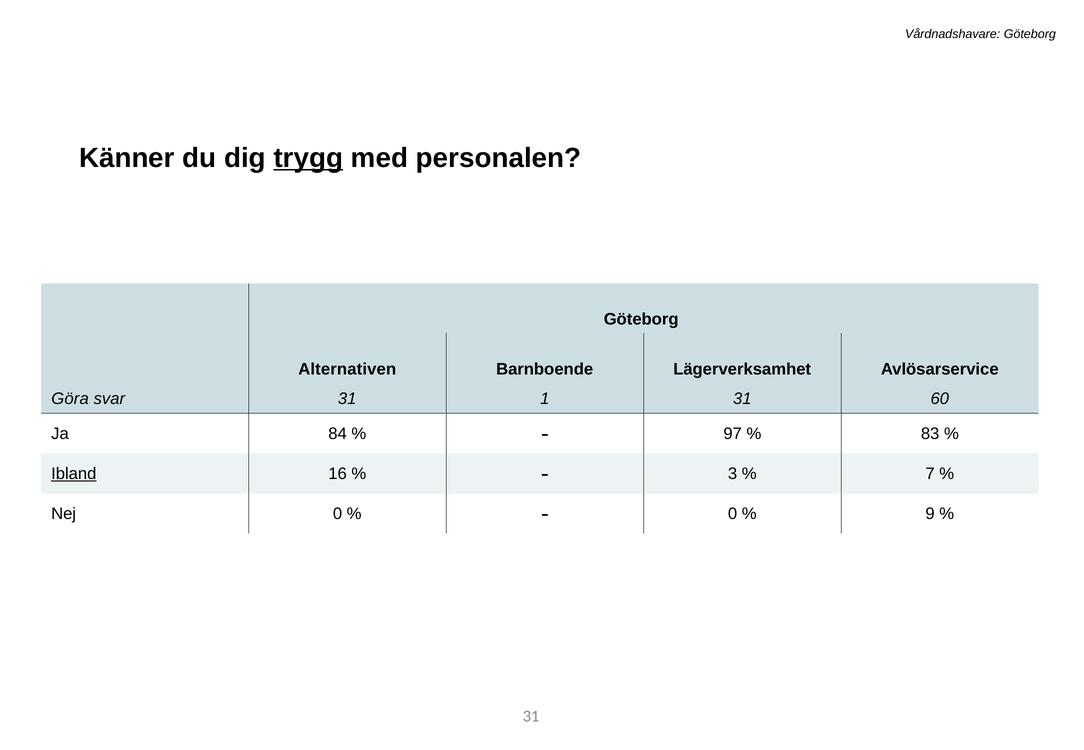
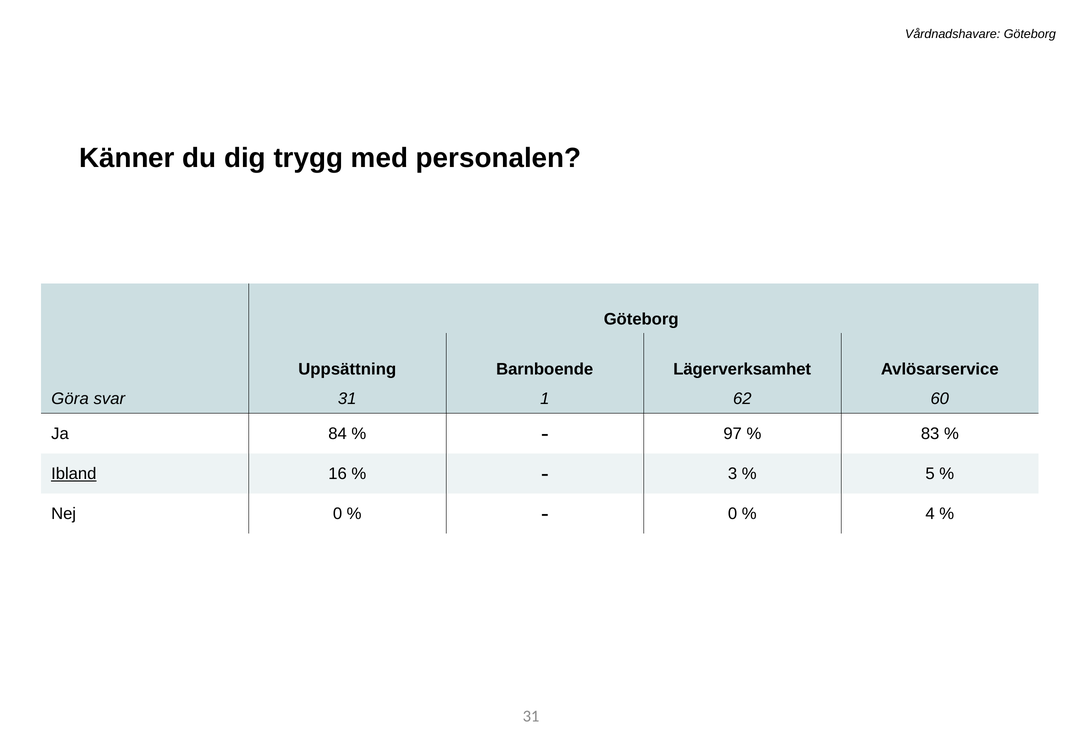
trygg underline: present -> none
Alternativen: Alternativen -> Uppsättning
1 31: 31 -> 62
7: 7 -> 5
9: 9 -> 4
